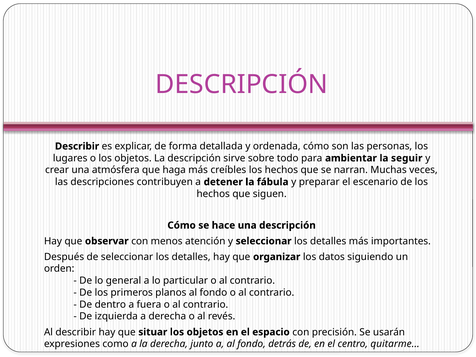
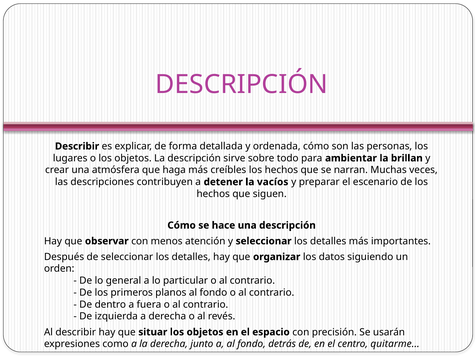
seguir: seguir -> brillan
fábula: fábula -> vacíos
